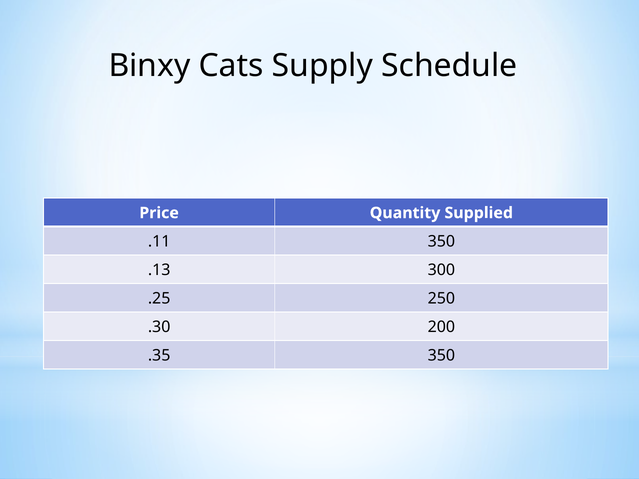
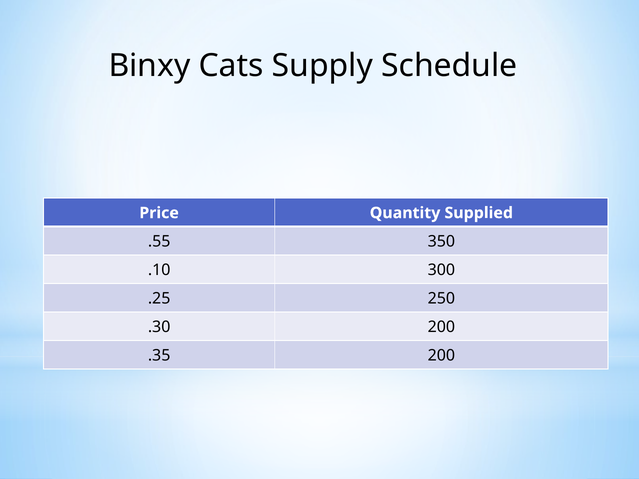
.11: .11 -> .55
.13: .13 -> .10
.35 350: 350 -> 200
